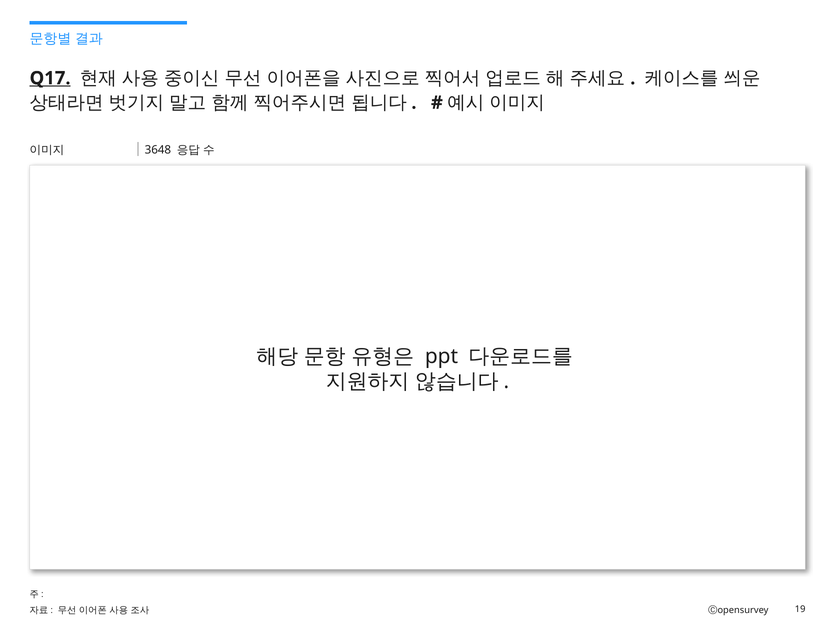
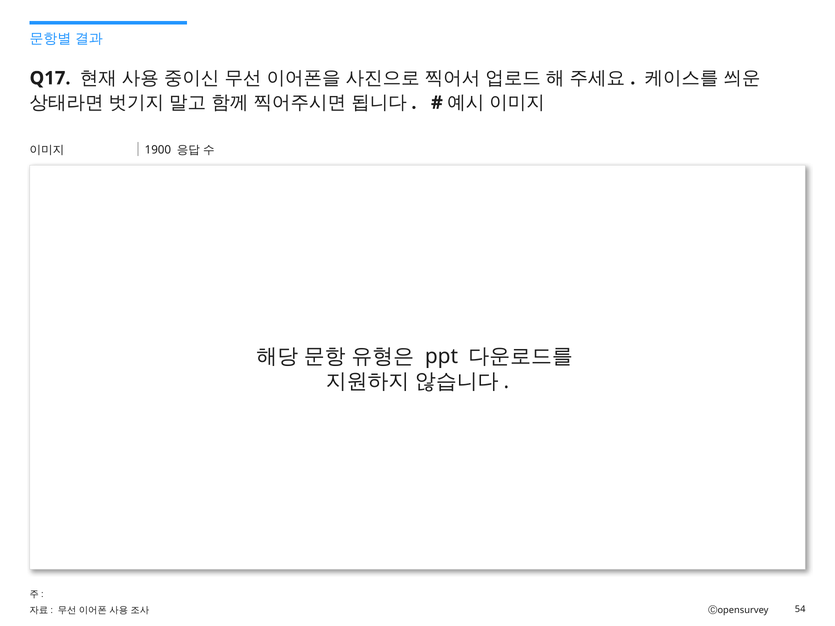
Q17 underline: present -> none
3648: 3648 -> 1900
19: 19 -> 54
